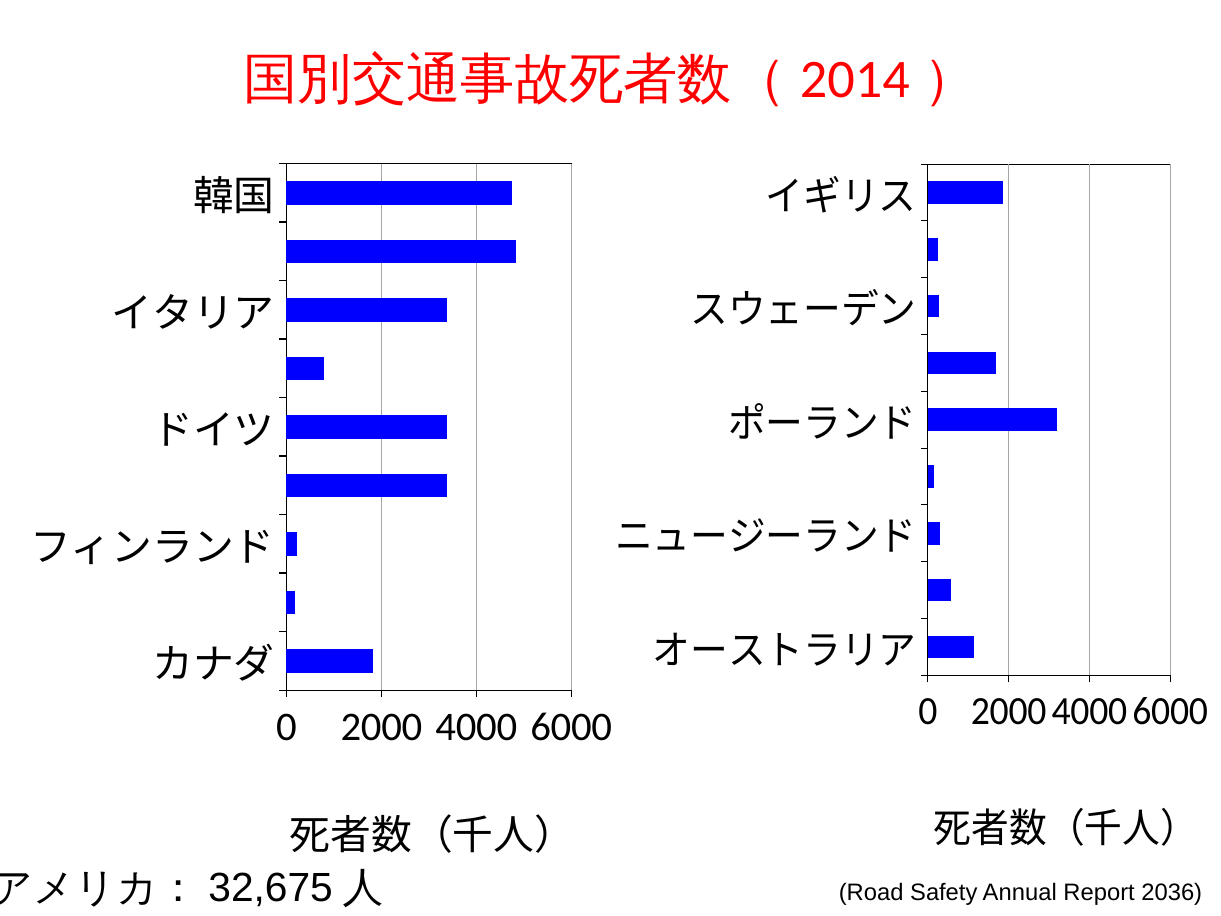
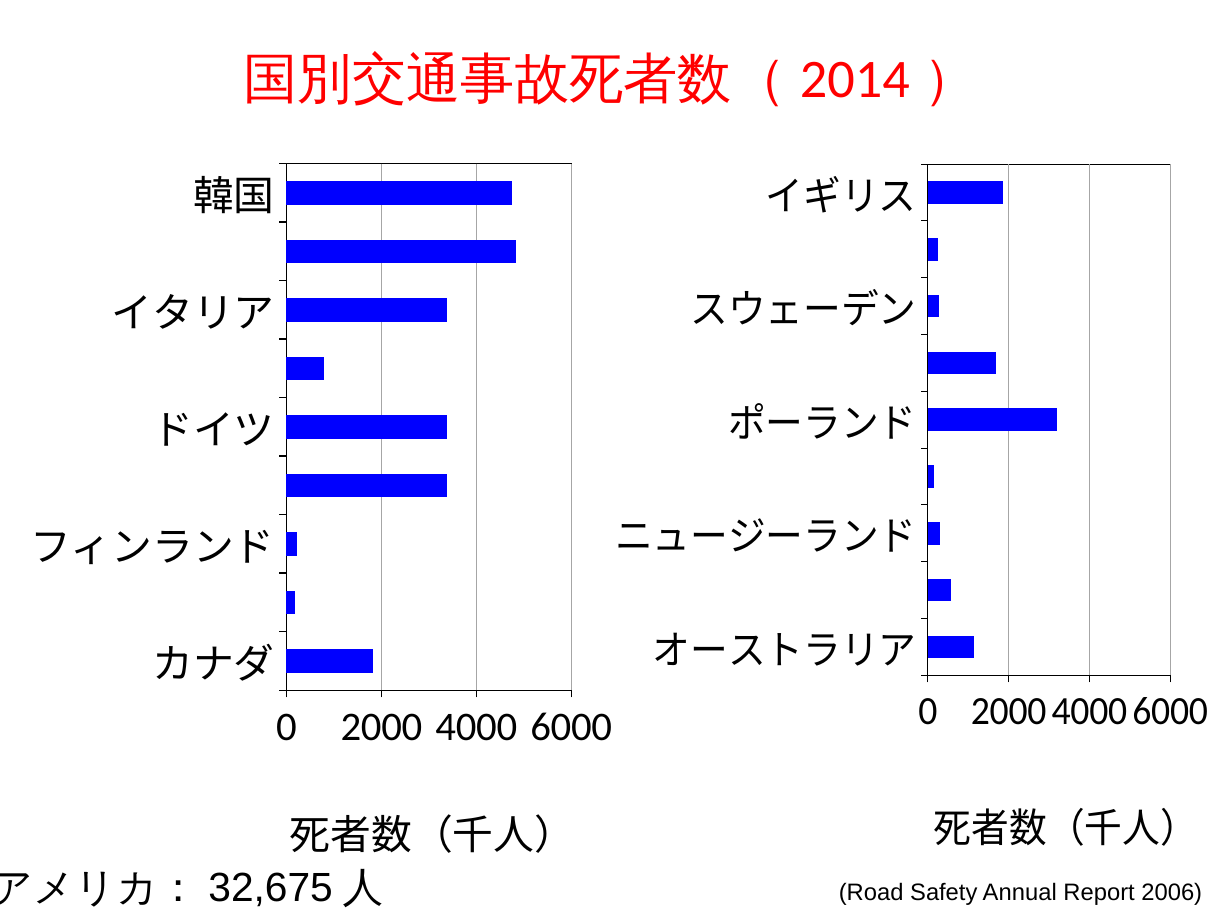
2036: 2036 -> 2006
